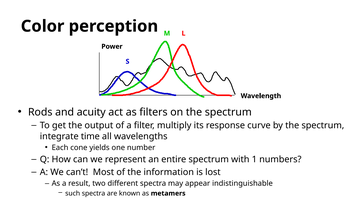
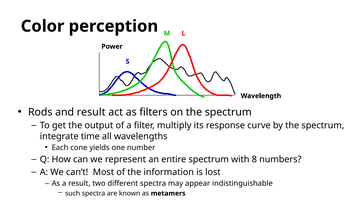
and acuity: acuity -> result
1: 1 -> 8
